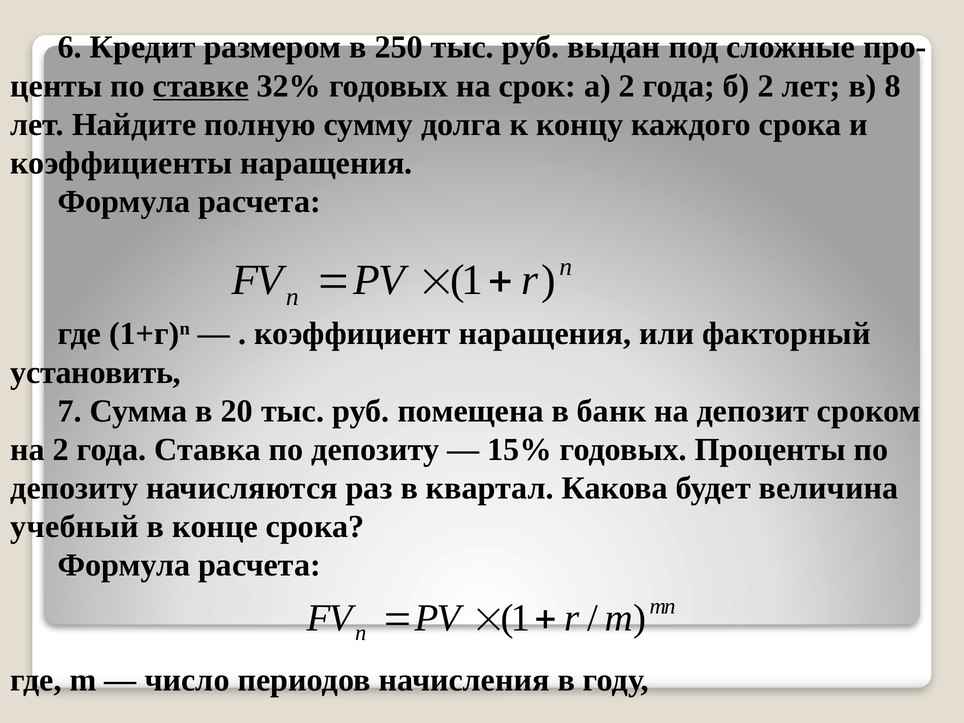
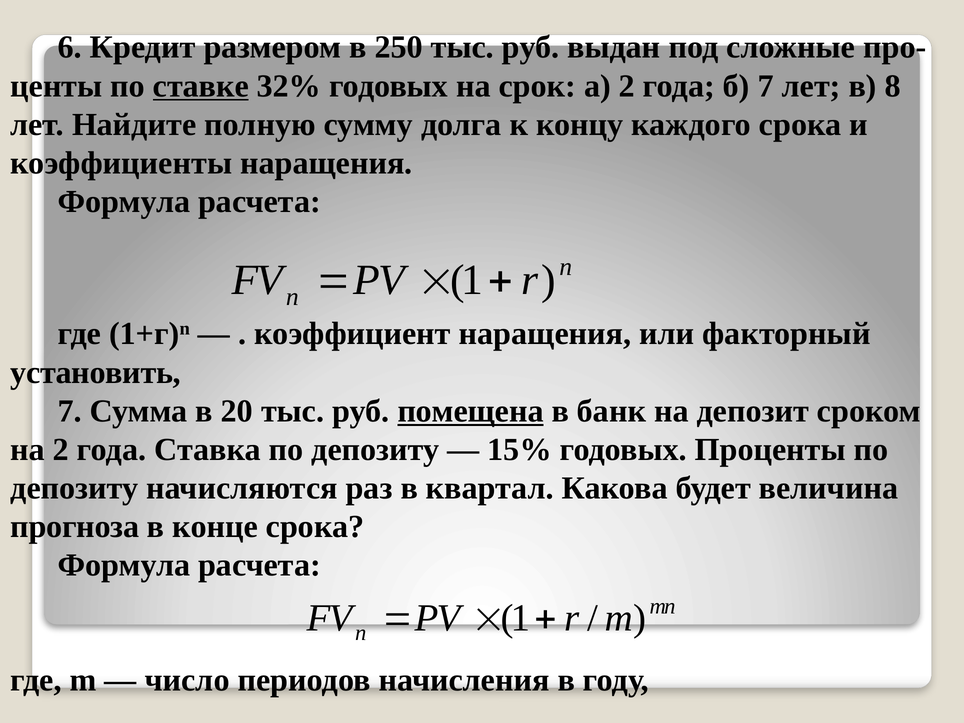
б 2: 2 -> 7
помещена underline: none -> present
учебный: учебный -> прогноза
